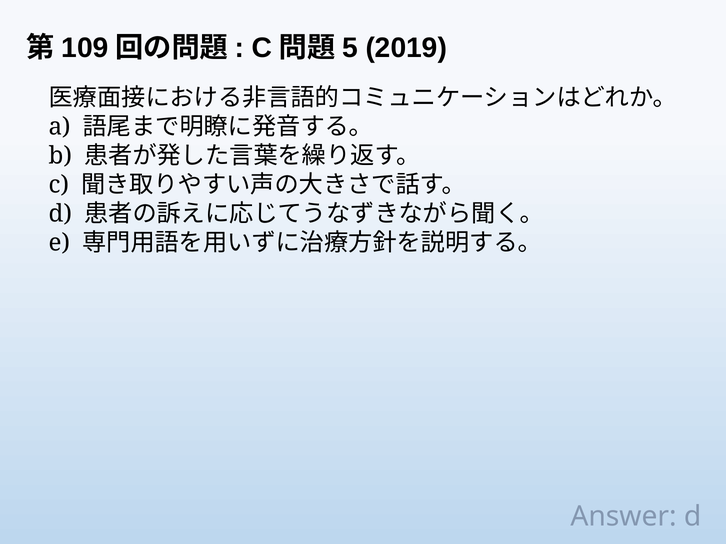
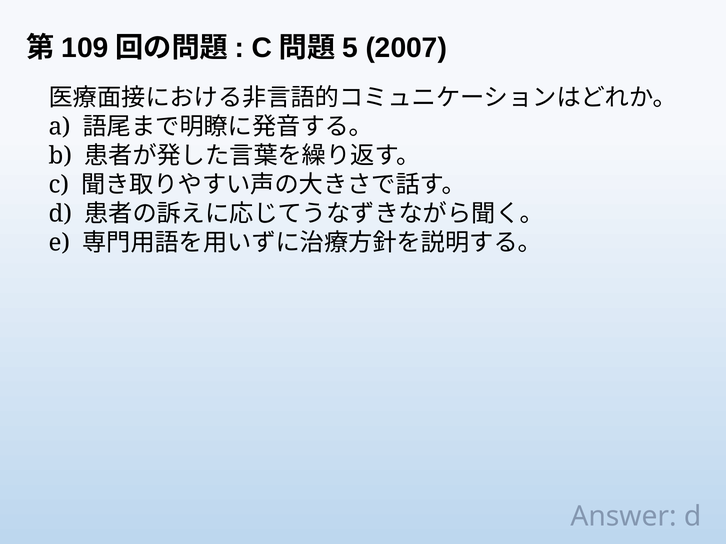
2019: 2019 -> 2007
